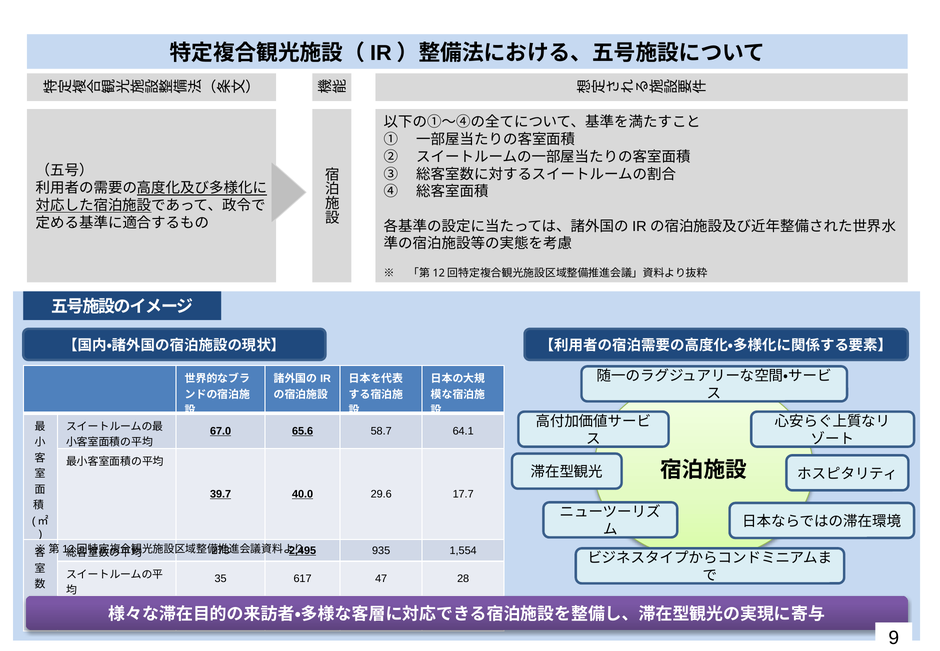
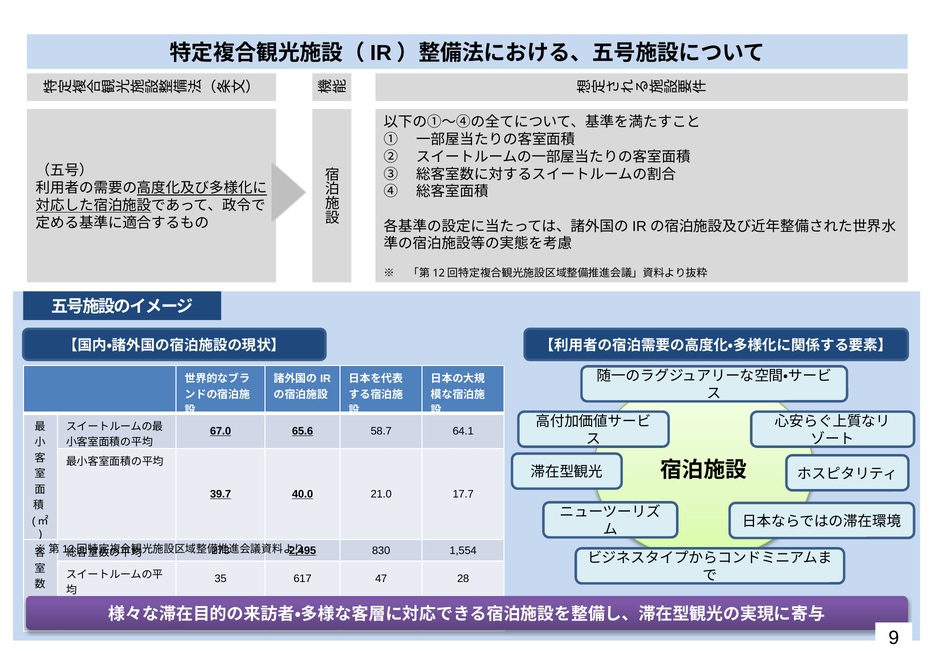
29.6: 29.6 -> 21.0
935: 935 -> 830
